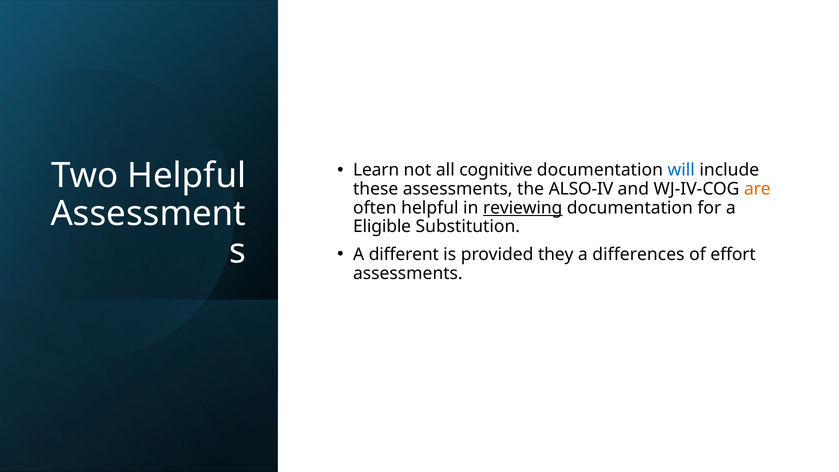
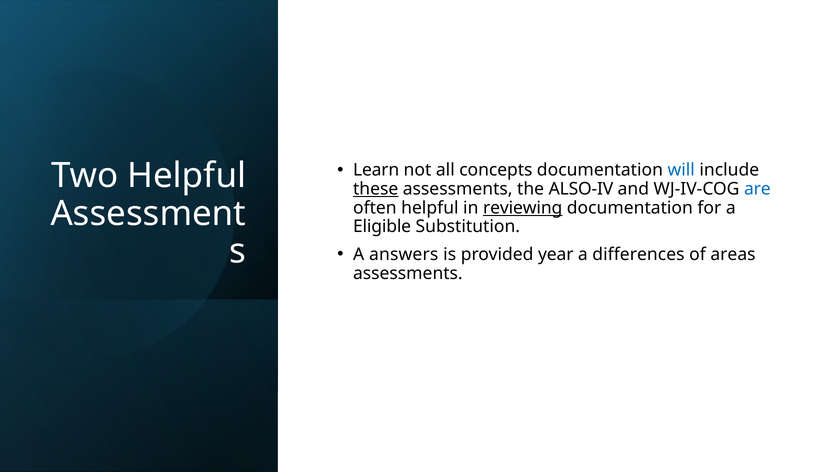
cognitive: cognitive -> concepts
these underline: none -> present
are colour: orange -> blue
different: different -> answers
they: they -> year
effort: effort -> areas
